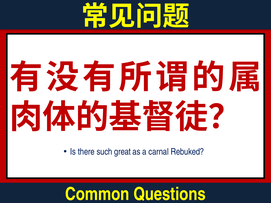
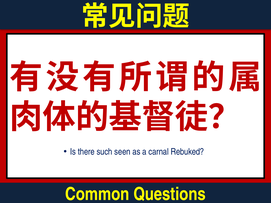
great: great -> seen
